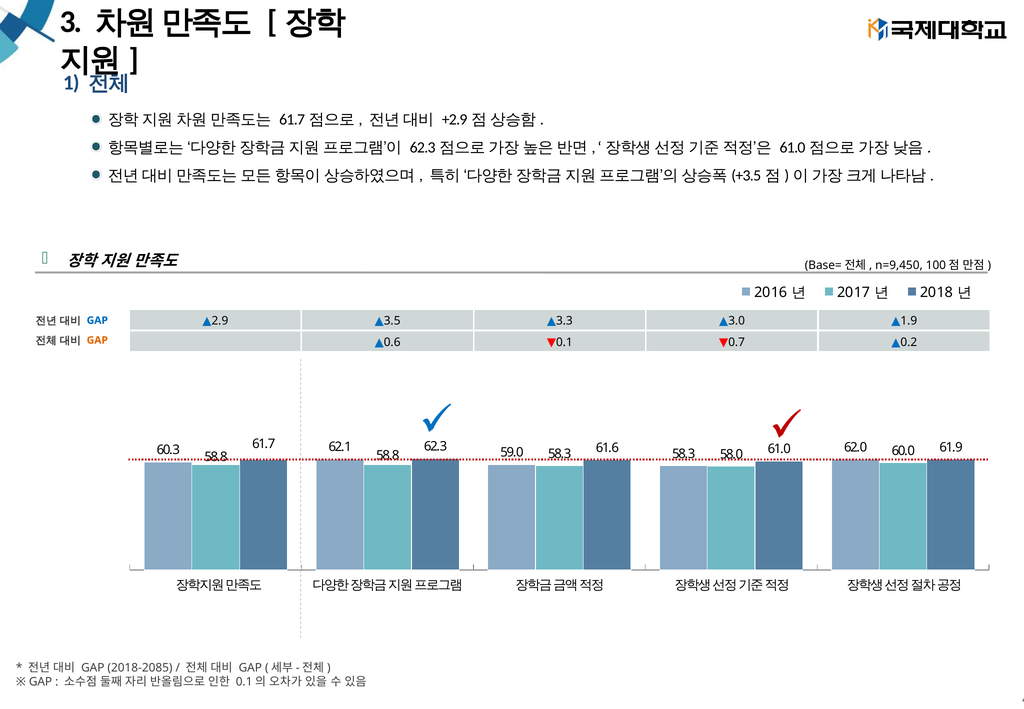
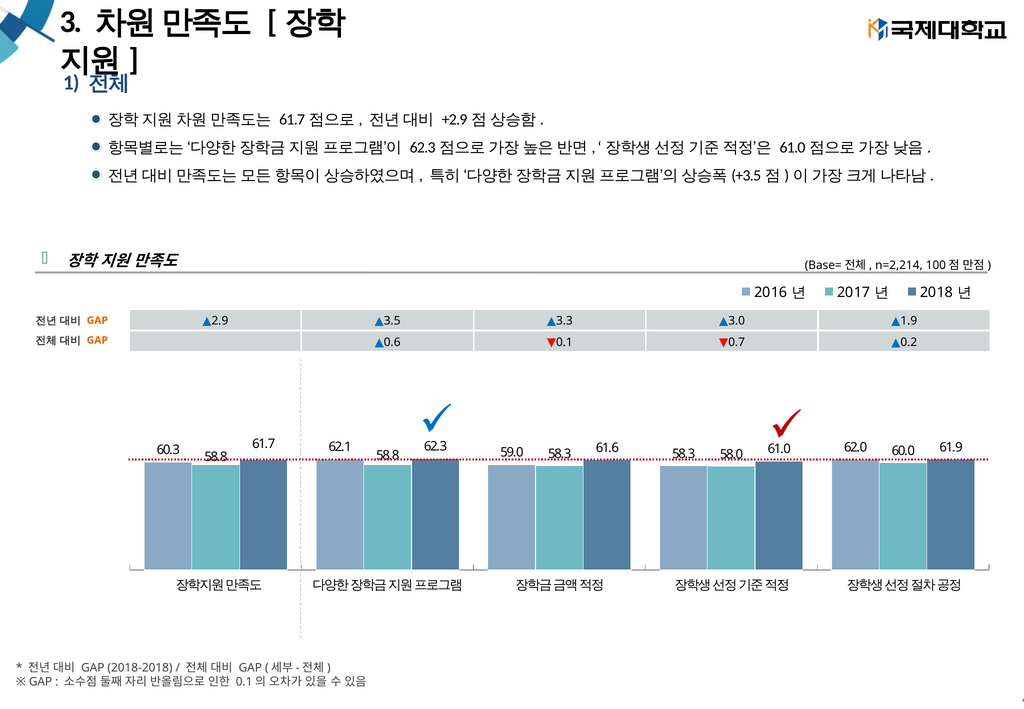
n=9,450: n=9,450 -> n=2,214
GAP at (97, 320) colour: blue -> orange
2018-2085: 2018-2085 -> 2018-2018
